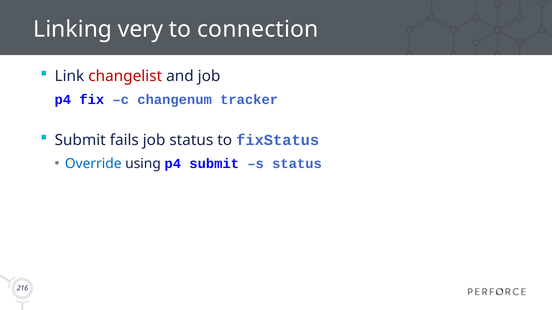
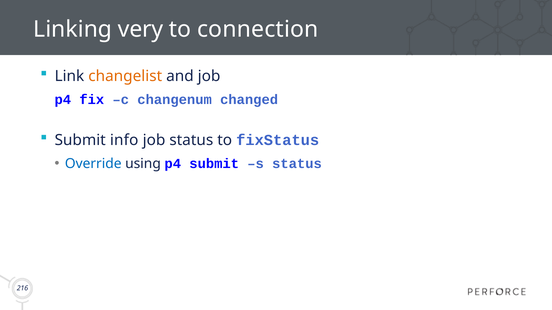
changelist colour: red -> orange
tracker: tracker -> changed
fails: fails -> info
